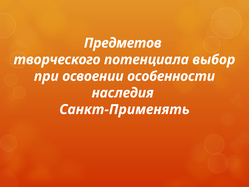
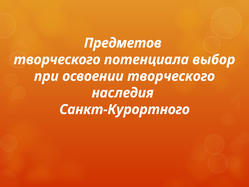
освоении особенности: особенности -> творческого
Санкт-Применять: Санкт-Применять -> Санкт-Курортного
